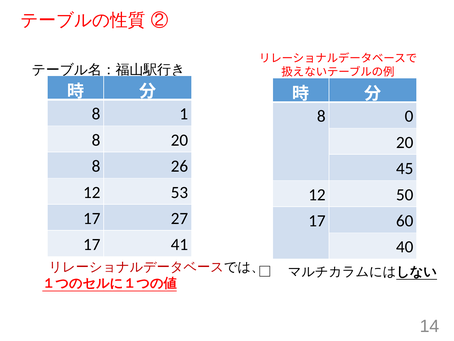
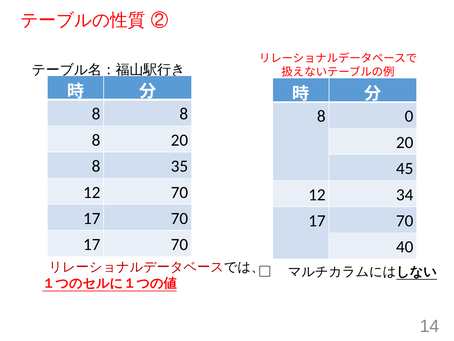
1 at (184, 114): 1 -> 8
26: 26 -> 35
12 53: 53 -> 70
50: 50 -> 34
27 at (179, 218): 27 -> 70
60 at (405, 221): 60 -> 70
41 at (179, 244): 41 -> 70
